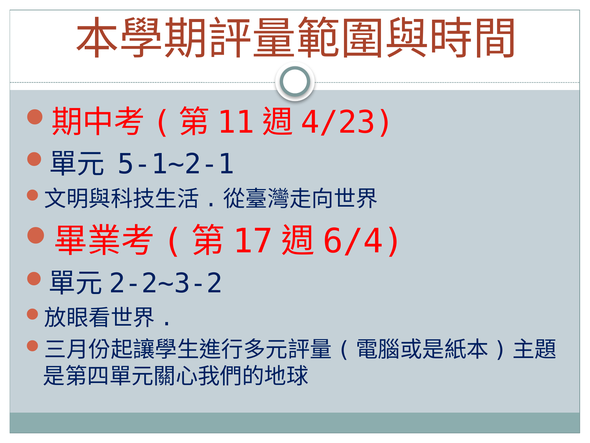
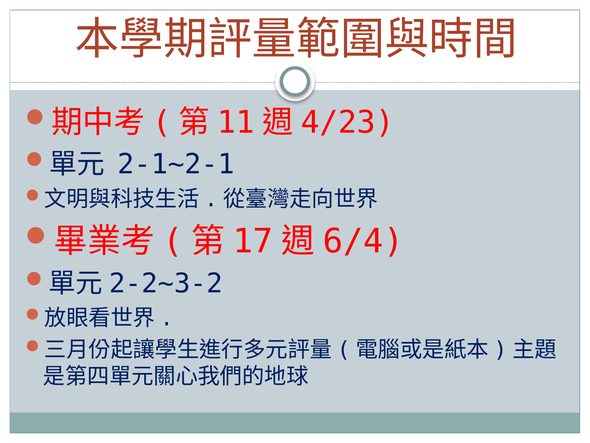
5-1~2-1: 5-1~2-1 -> 2-1~2-1
